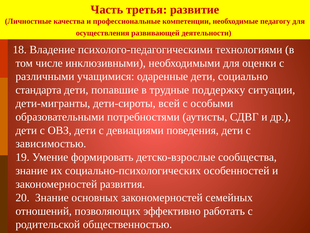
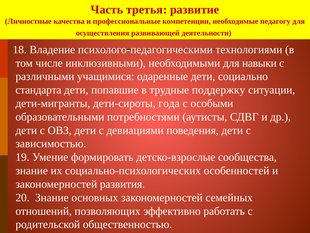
оценки: оценки -> навыки
всей: всей -> года
